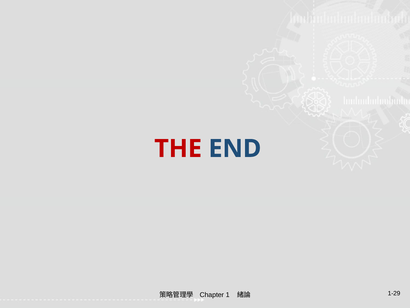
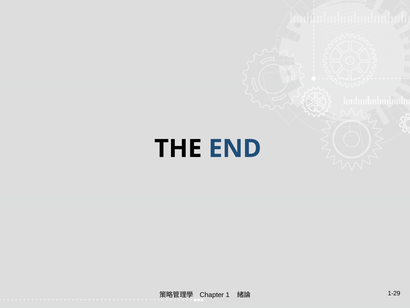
THE colour: red -> black
